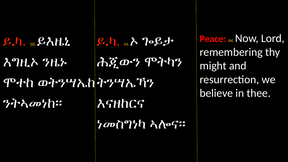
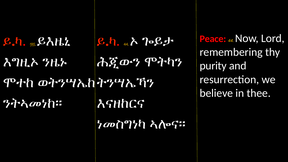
might: might -> purity
